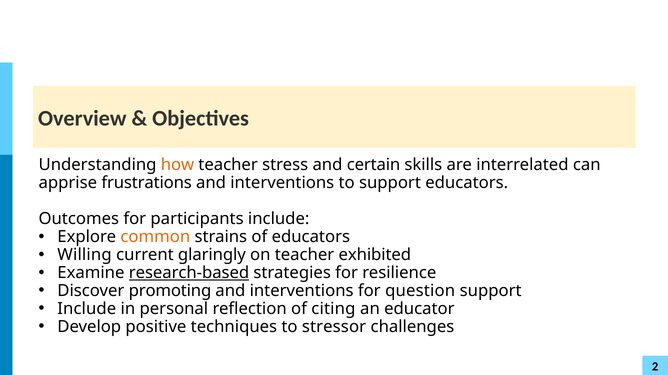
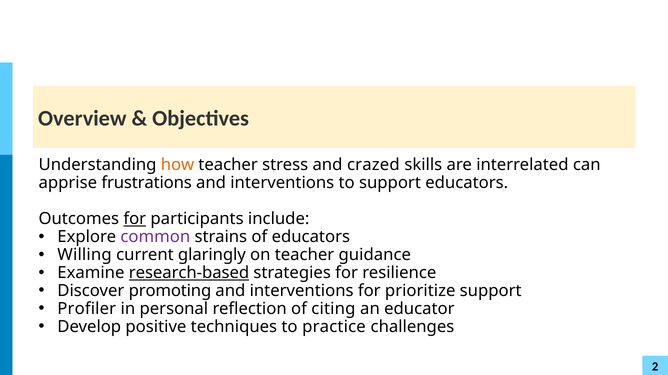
certain: certain -> crazed
for at (135, 219) underline: none -> present
common colour: orange -> purple
exhibited: exhibited -> guidance
question: question -> prioritize
Include at (87, 309): Include -> Profiler
stressor: stressor -> practice
